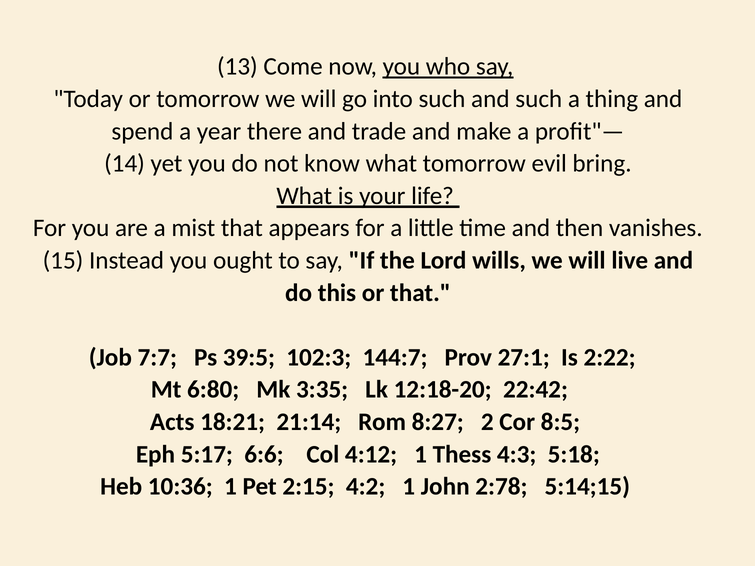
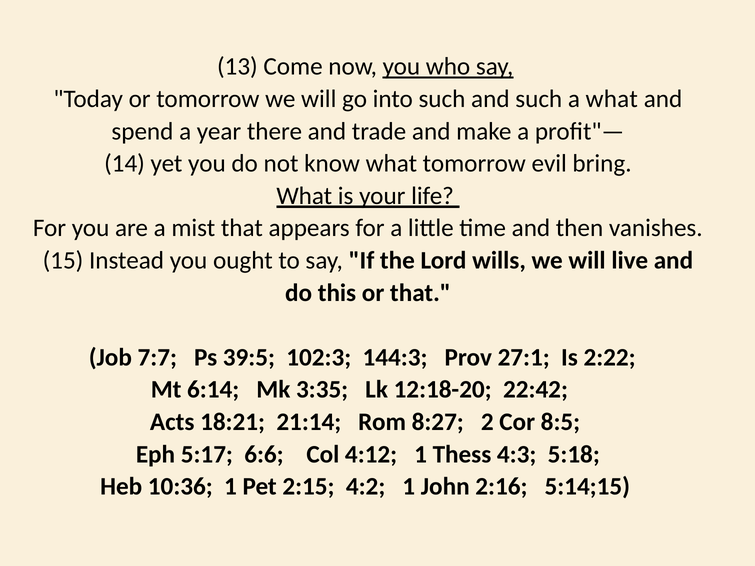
a thing: thing -> what
144:7: 144:7 -> 144:3
6:80: 6:80 -> 6:14
2:78: 2:78 -> 2:16
